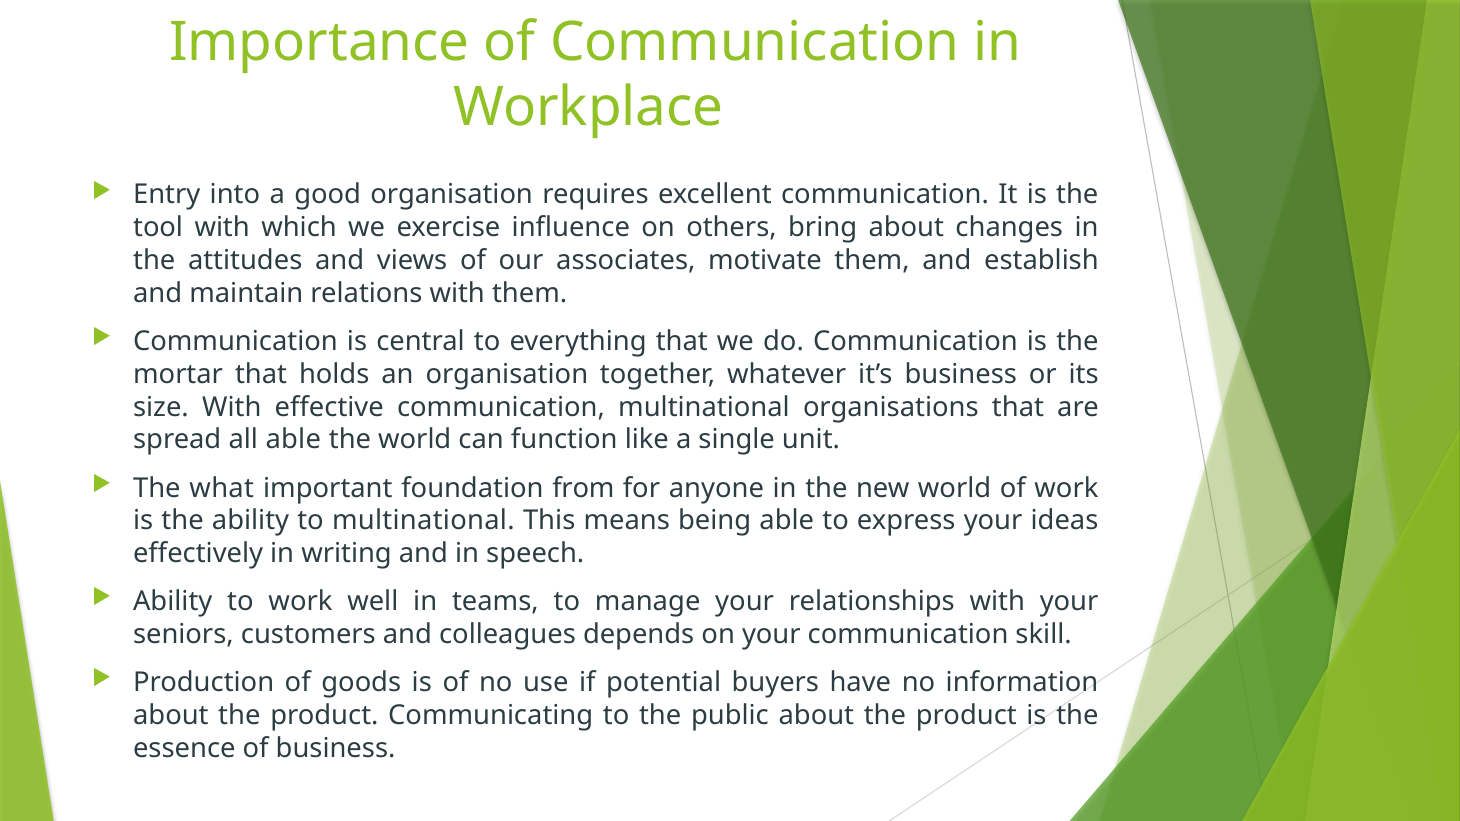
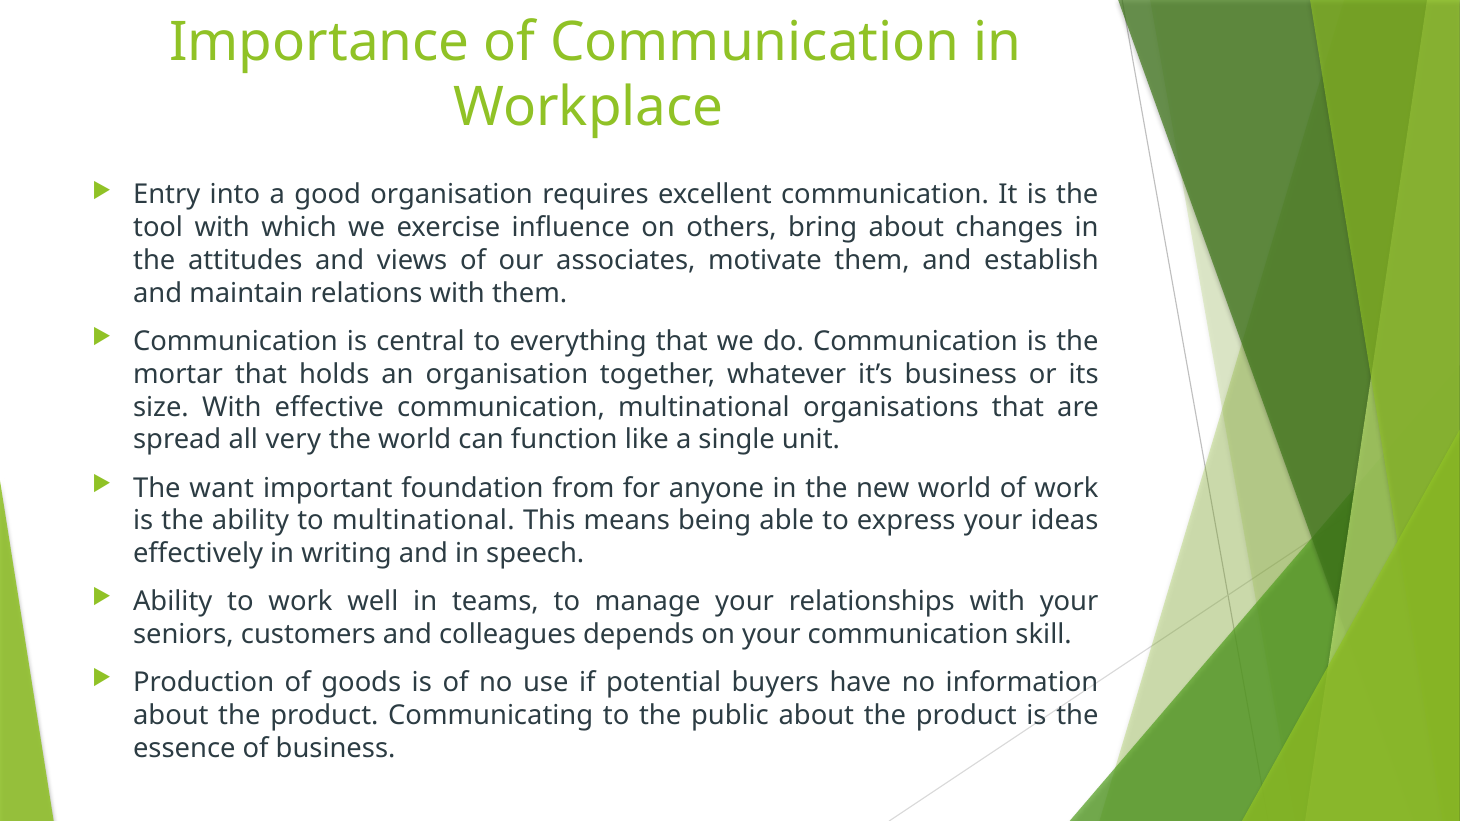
all able: able -> very
what: what -> want
